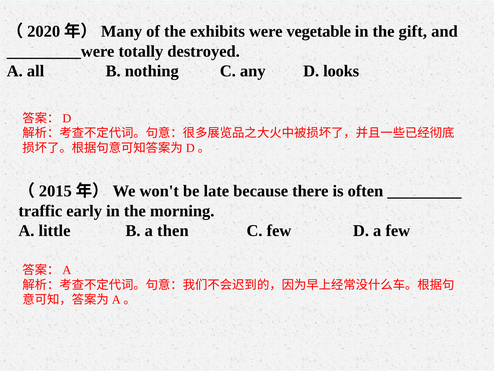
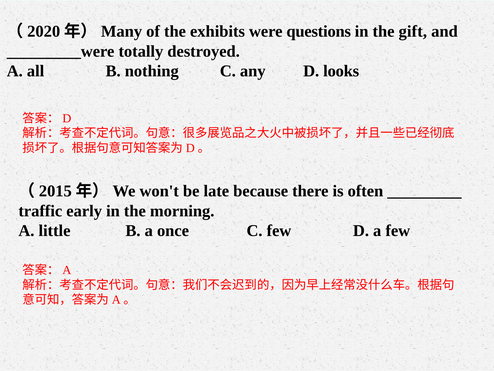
vegetable: vegetable -> questions
then: then -> once
